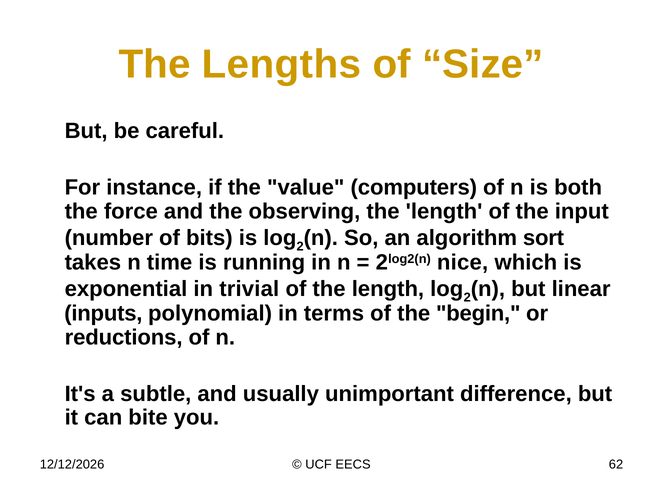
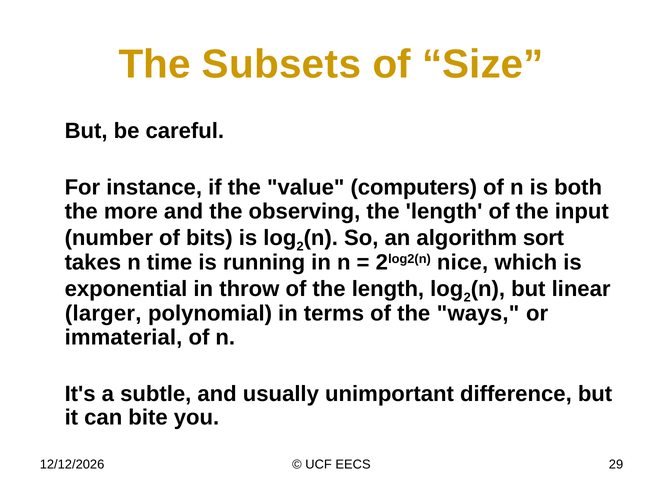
Lengths: Lengths -> Subsets
force: force -> more
trivial: trivial -> throw
inputs: inputs -> larger
begin: begin -> ways
reductions: reductions -> immaterial
62: 62 -> 29
